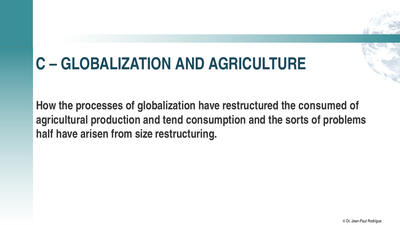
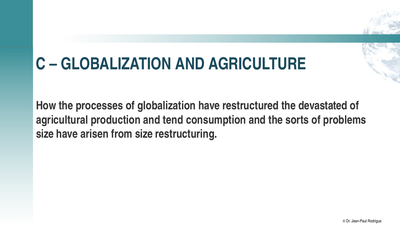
consumed: consumed -> devastated
half at (45, 134): half -> size
